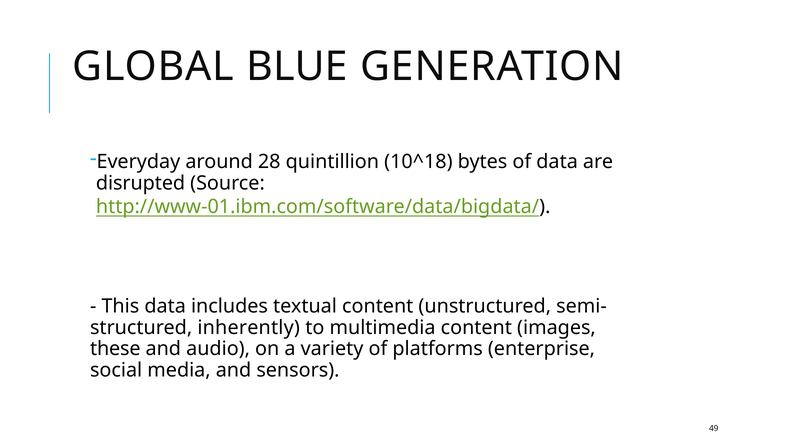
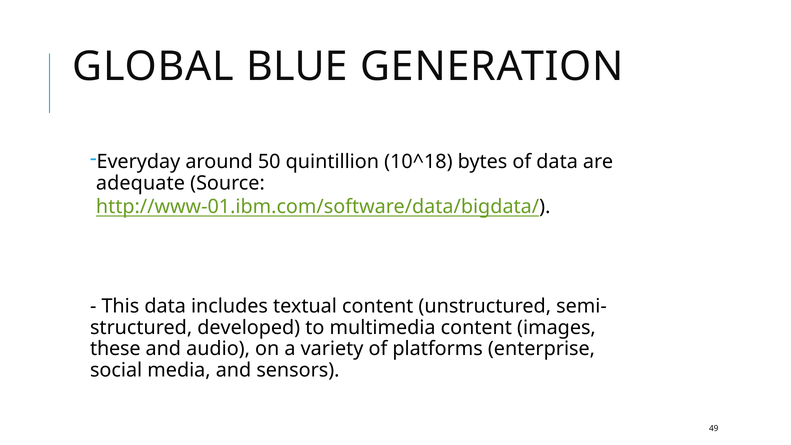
28: 28 -> 50
disrupted: disrupted -> adequate
inherently: inherently -> developed
